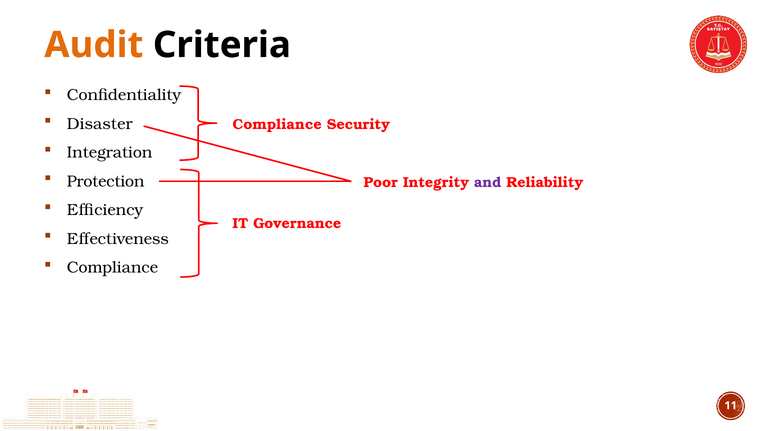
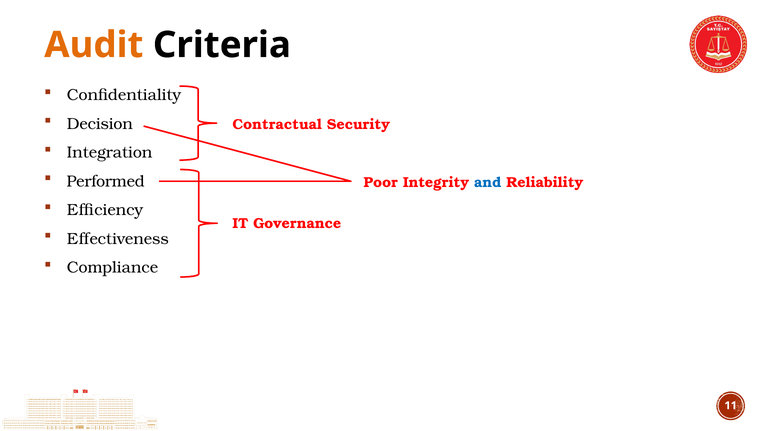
Disaster: Disaster -> Decision
Compliance at (277, 125): Compliance -> Contractual
Protection: Protection -> Performed
and colour: purple -> blue
